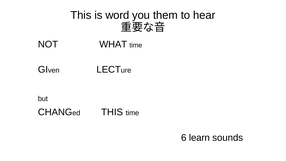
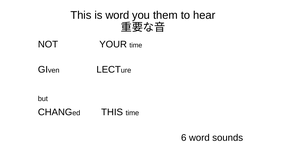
WHAT: WHAT -> YOUR
6 learn: learn -> word
